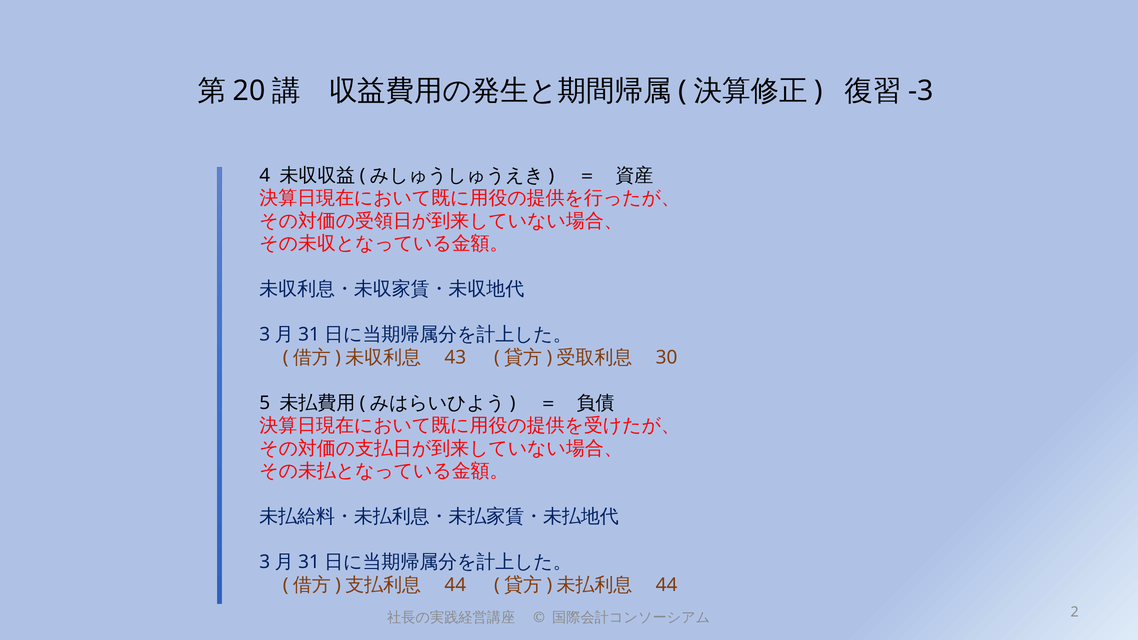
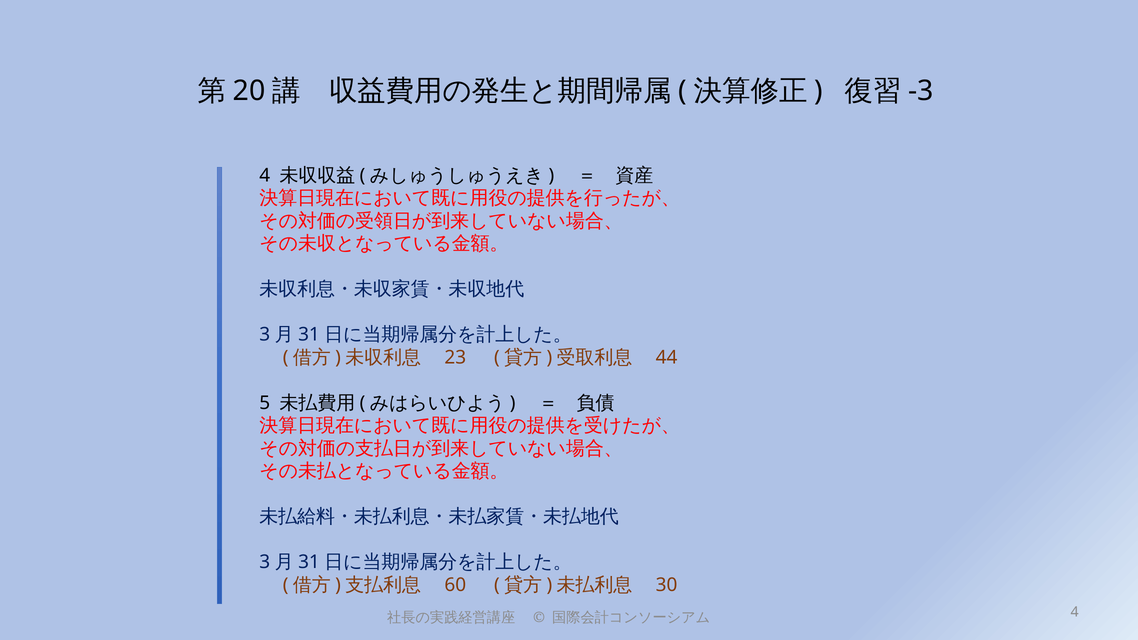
43: 43 -> 23
30: 30 -> 44
44 at (455, 585): 44 -> 60
44 at (667, 585): 44 -> 30
2 at (1075, 612): 2 -> 4
